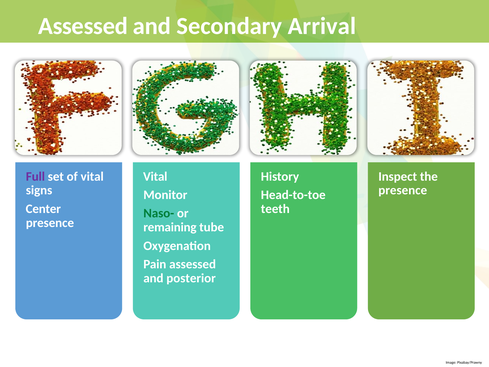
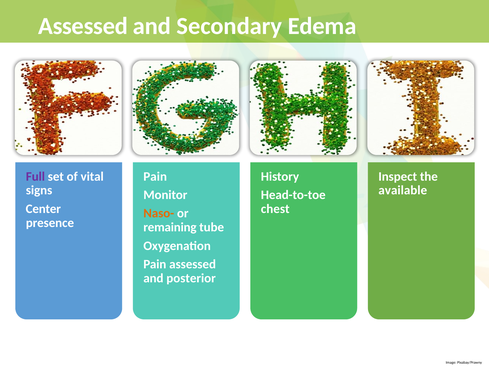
Arrival: Arrival -> Edema
Vital at (155, 176): Vital -> Pain
presence at (403, 190): presence -> available
teeth: teeth -> chest
Naso- colour: green -> orange
